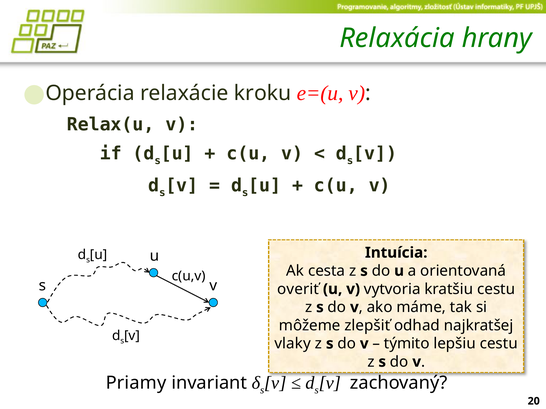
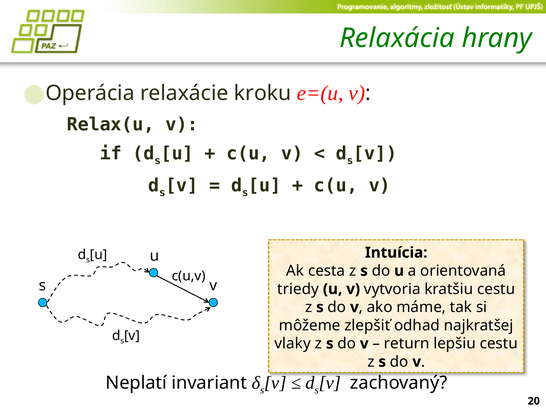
overiť: overiť -> triedy
týmito: týmito -> return
Priamy: Priamy -> Neplatí
